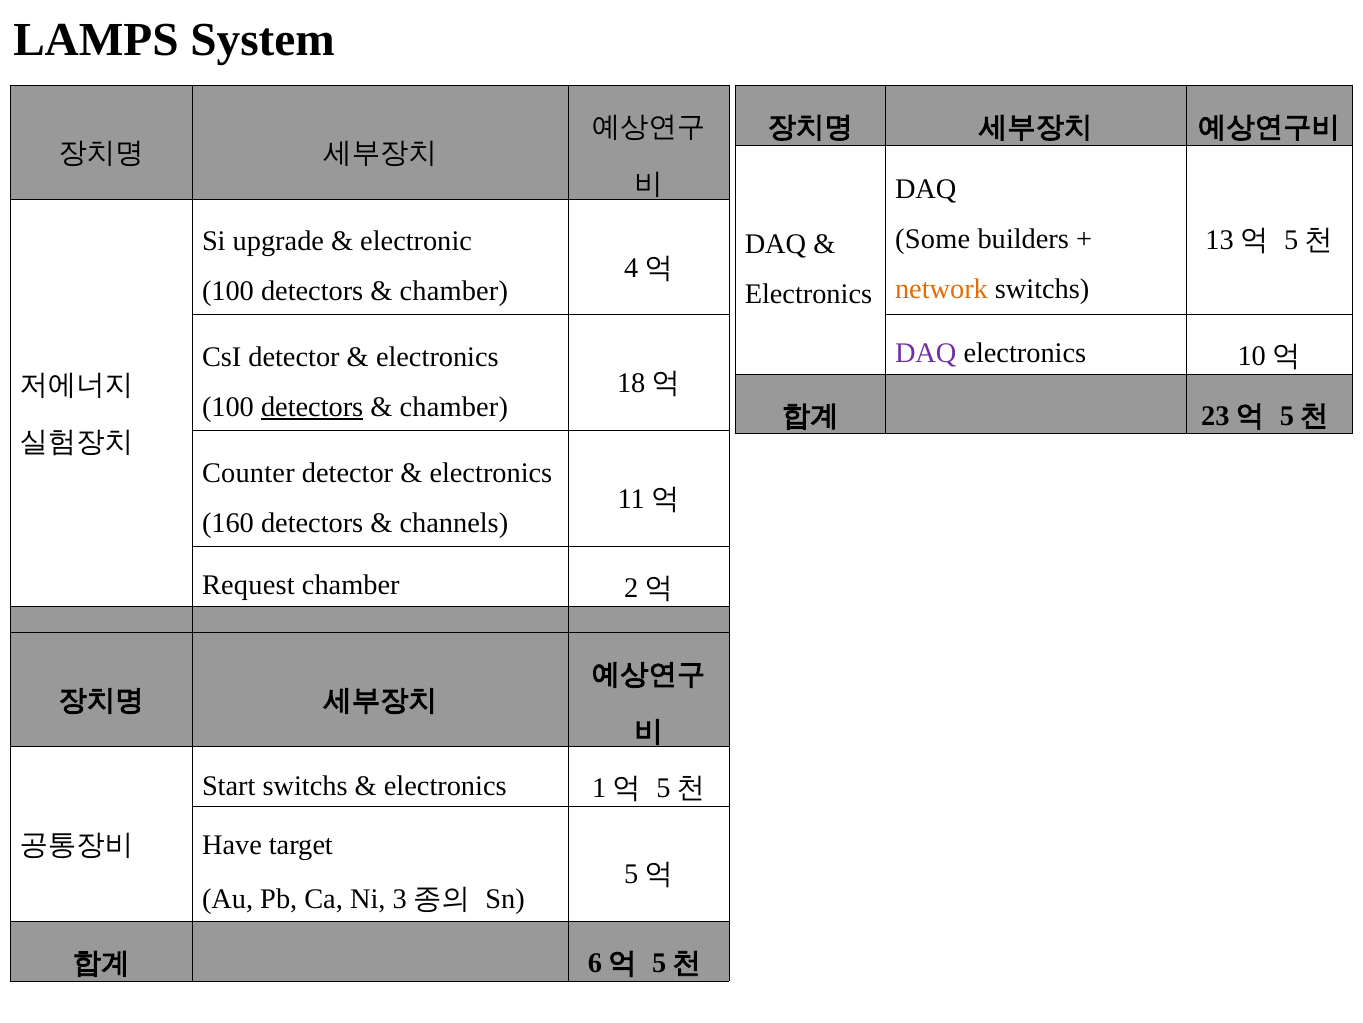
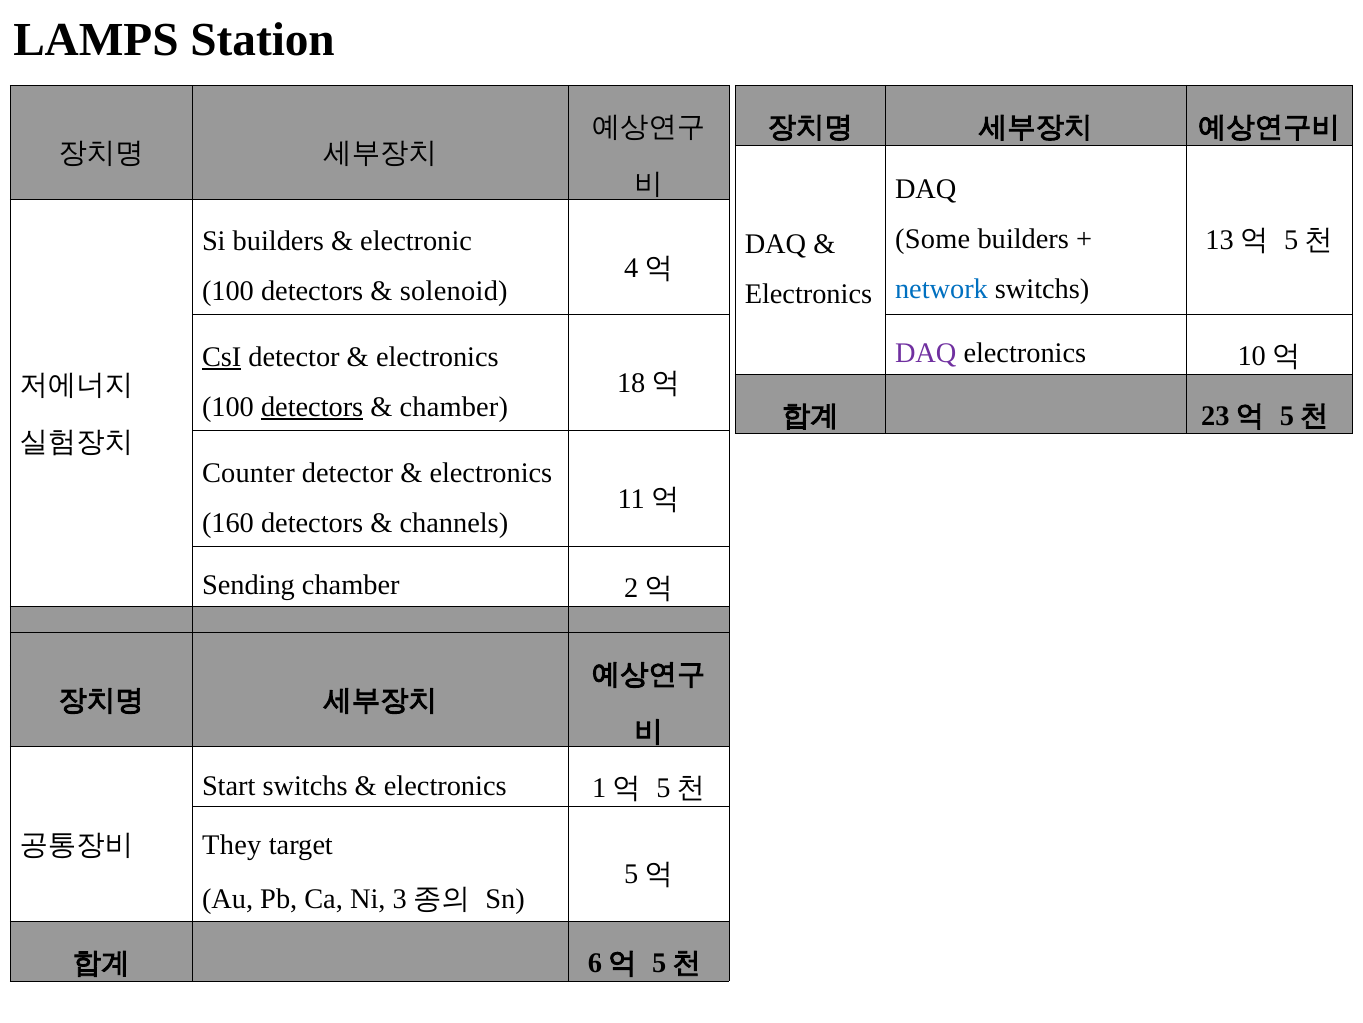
System: System -> Station
Si upgrade: upgrade -> builders
network colour: orange -> blue
chamber at (454, 291): chamber -> solenoid
CsI underline: none -> present
Request: Request -> Sending
Have: Have -> They
